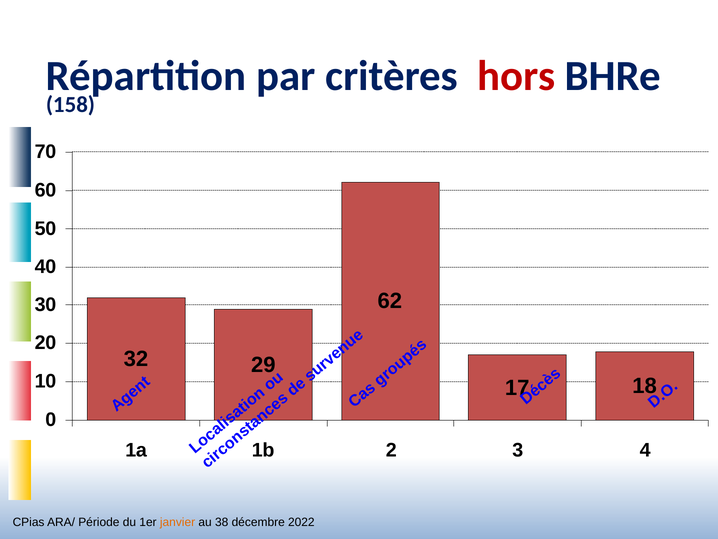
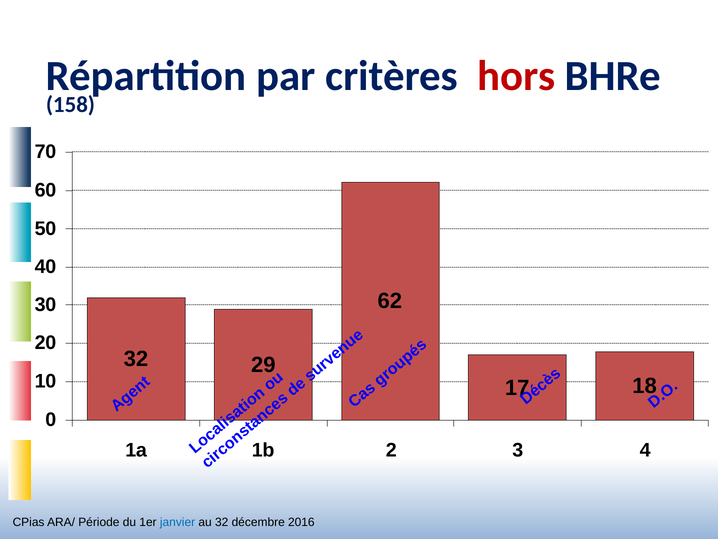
janvier colour: orange -> blue
au 38: 38 -> 32
2022: 2022 -> 2016
